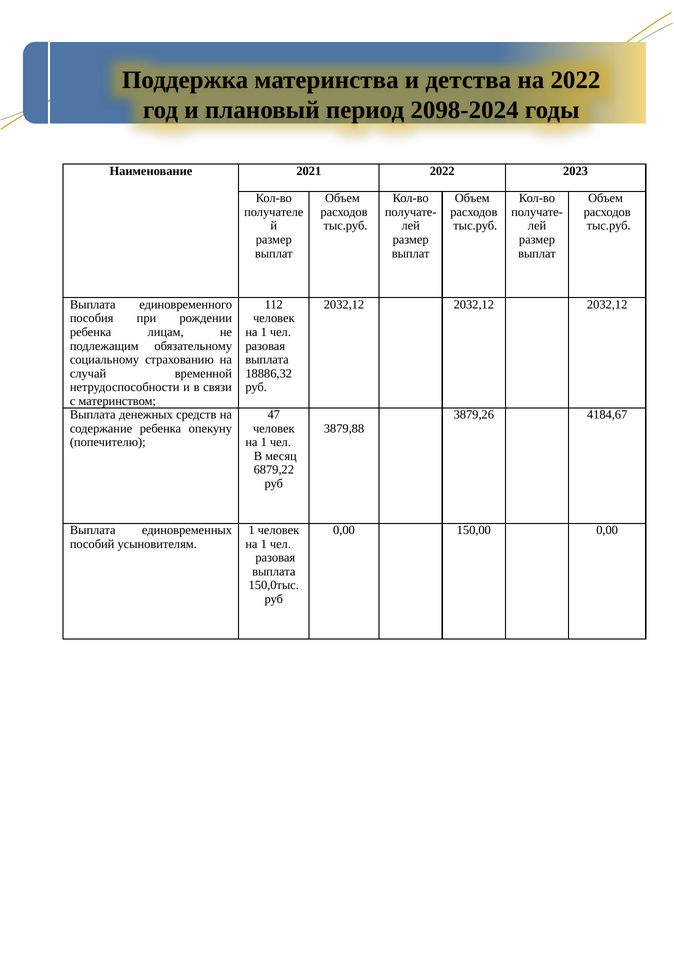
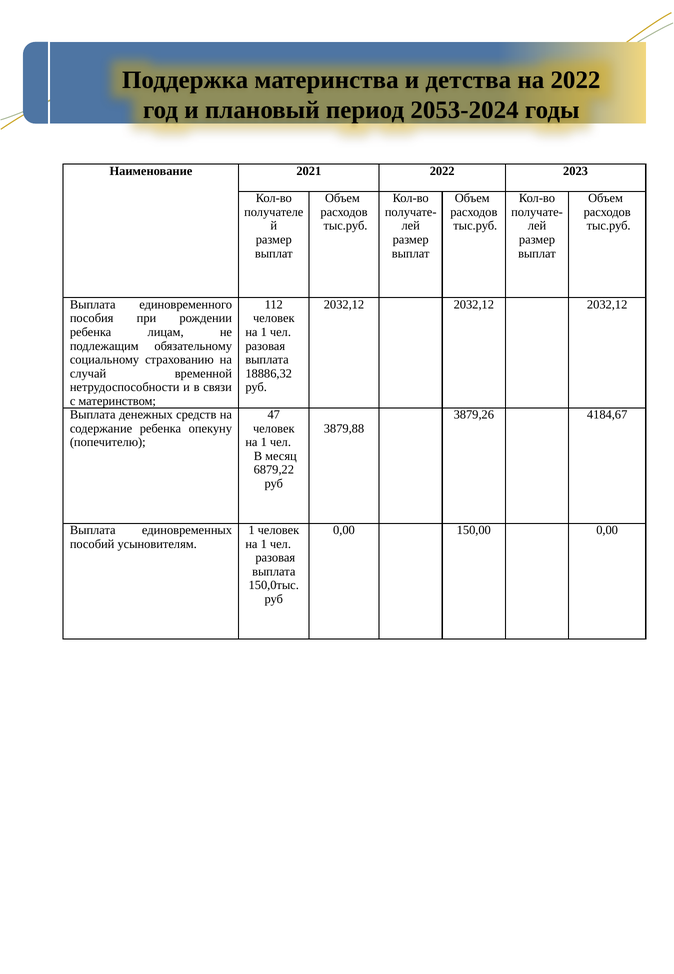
2098-2024: 2098-2024 -> 2053-2024
